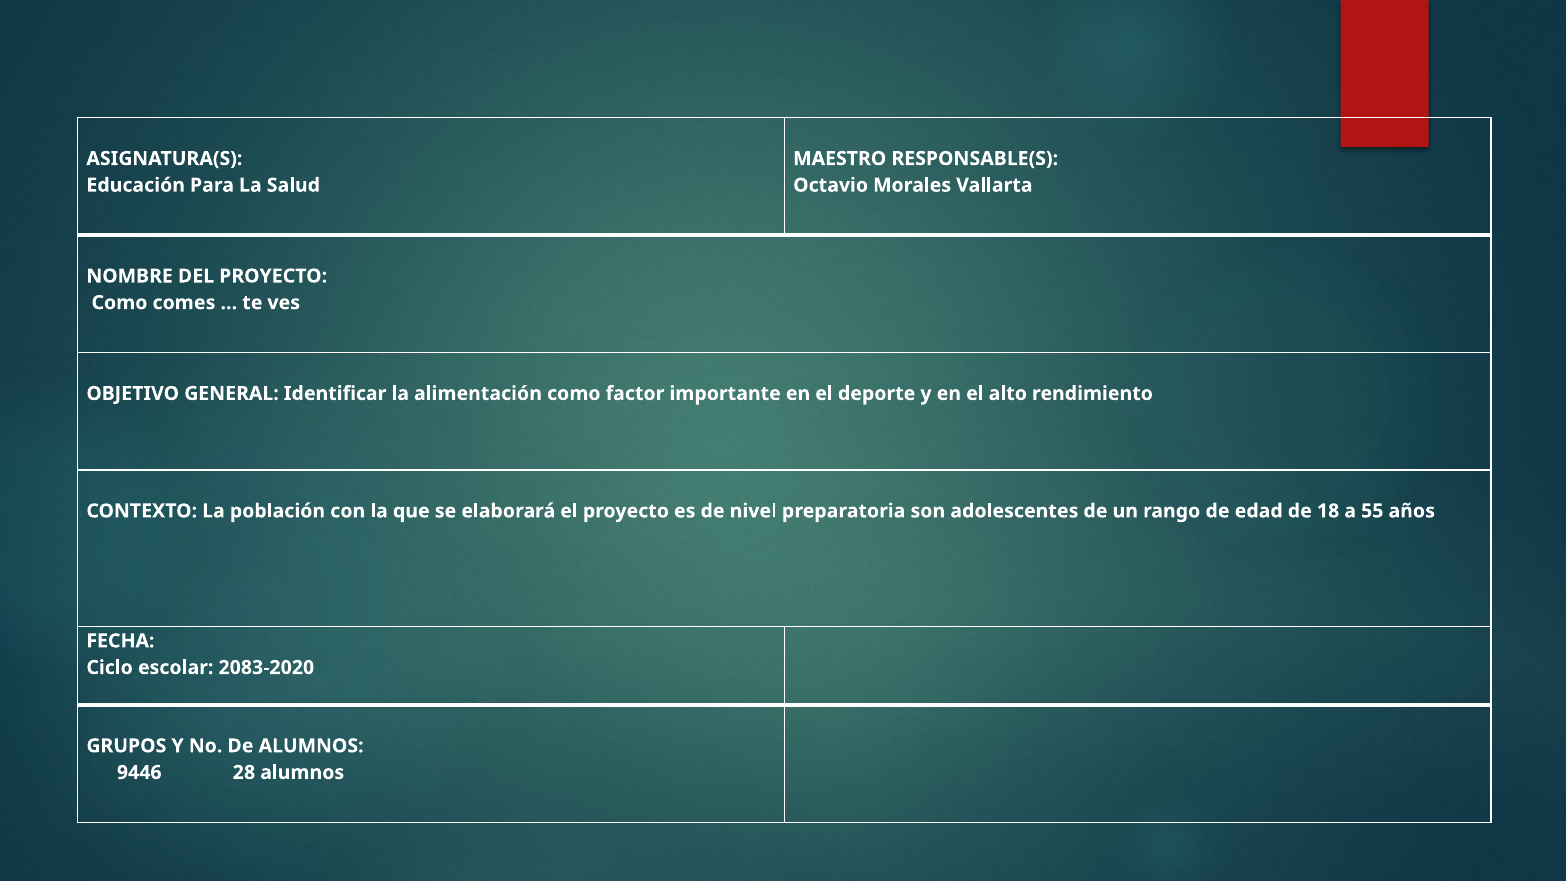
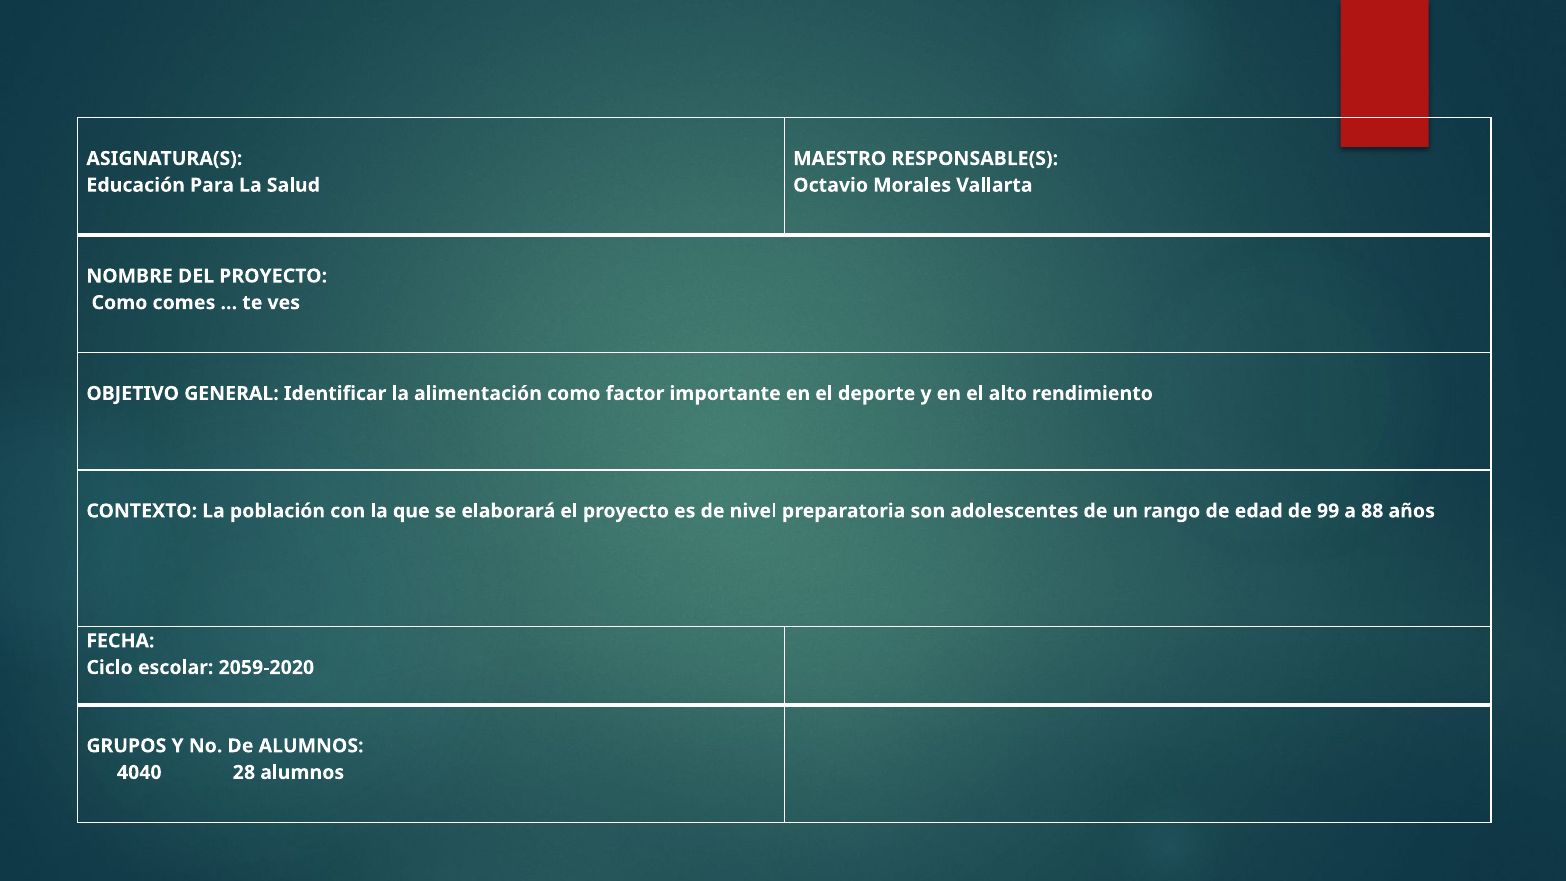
18: 18 -> 99
55: 55 -> 88
2083-2020: 2083-2020 -> 2059-2020
9446: 9446 -> 4040
